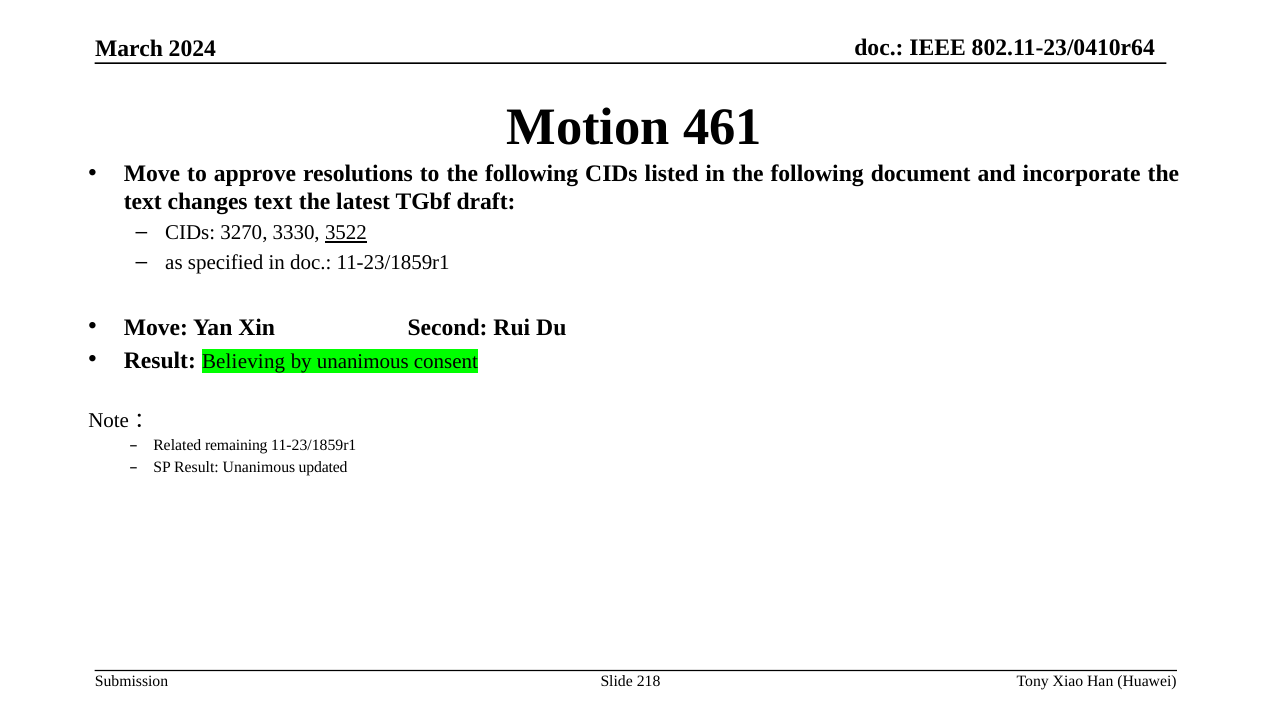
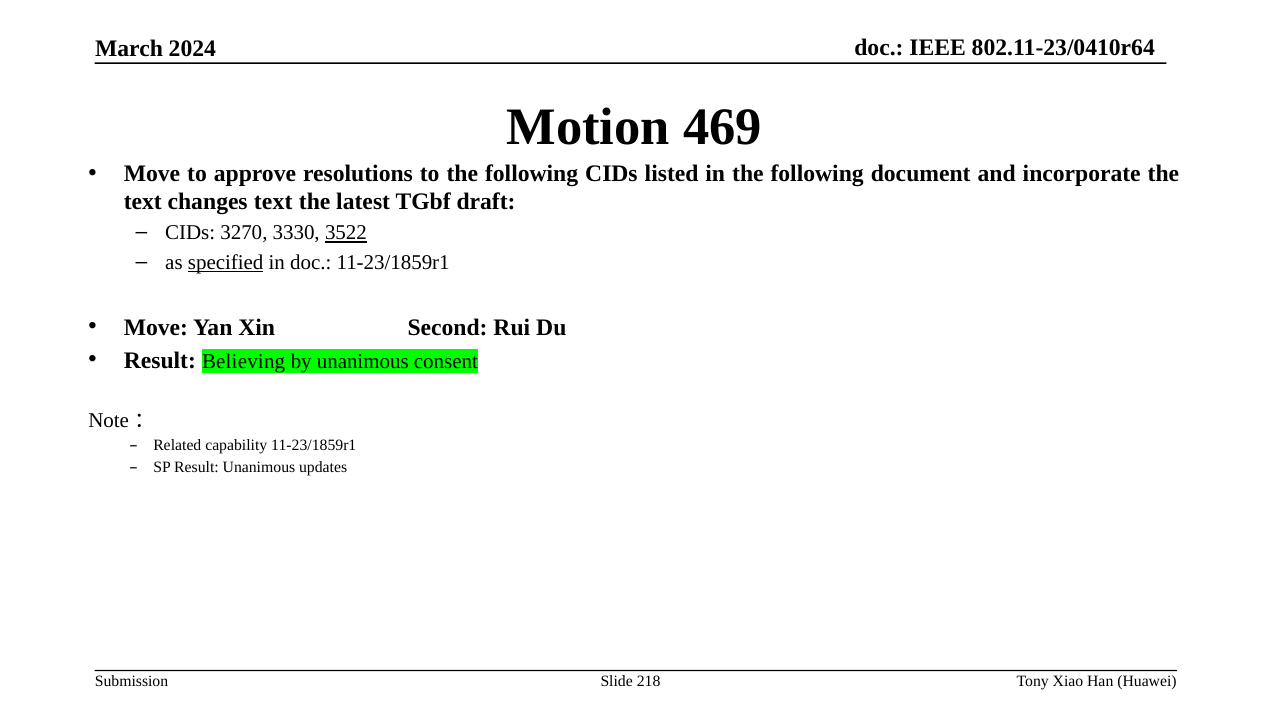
461: 461 -> 469
specified underline: none -> present
remaining: remaining -> capability
updated: updated -> updates
